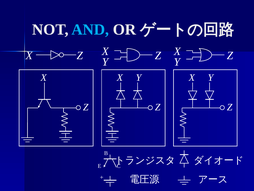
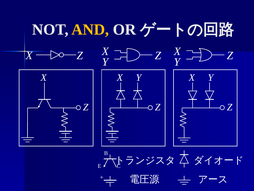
AND colour: light blue -> yellow
